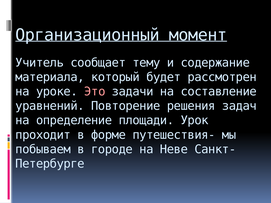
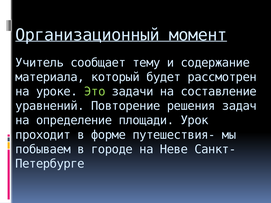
Это colour: pink -> light green
